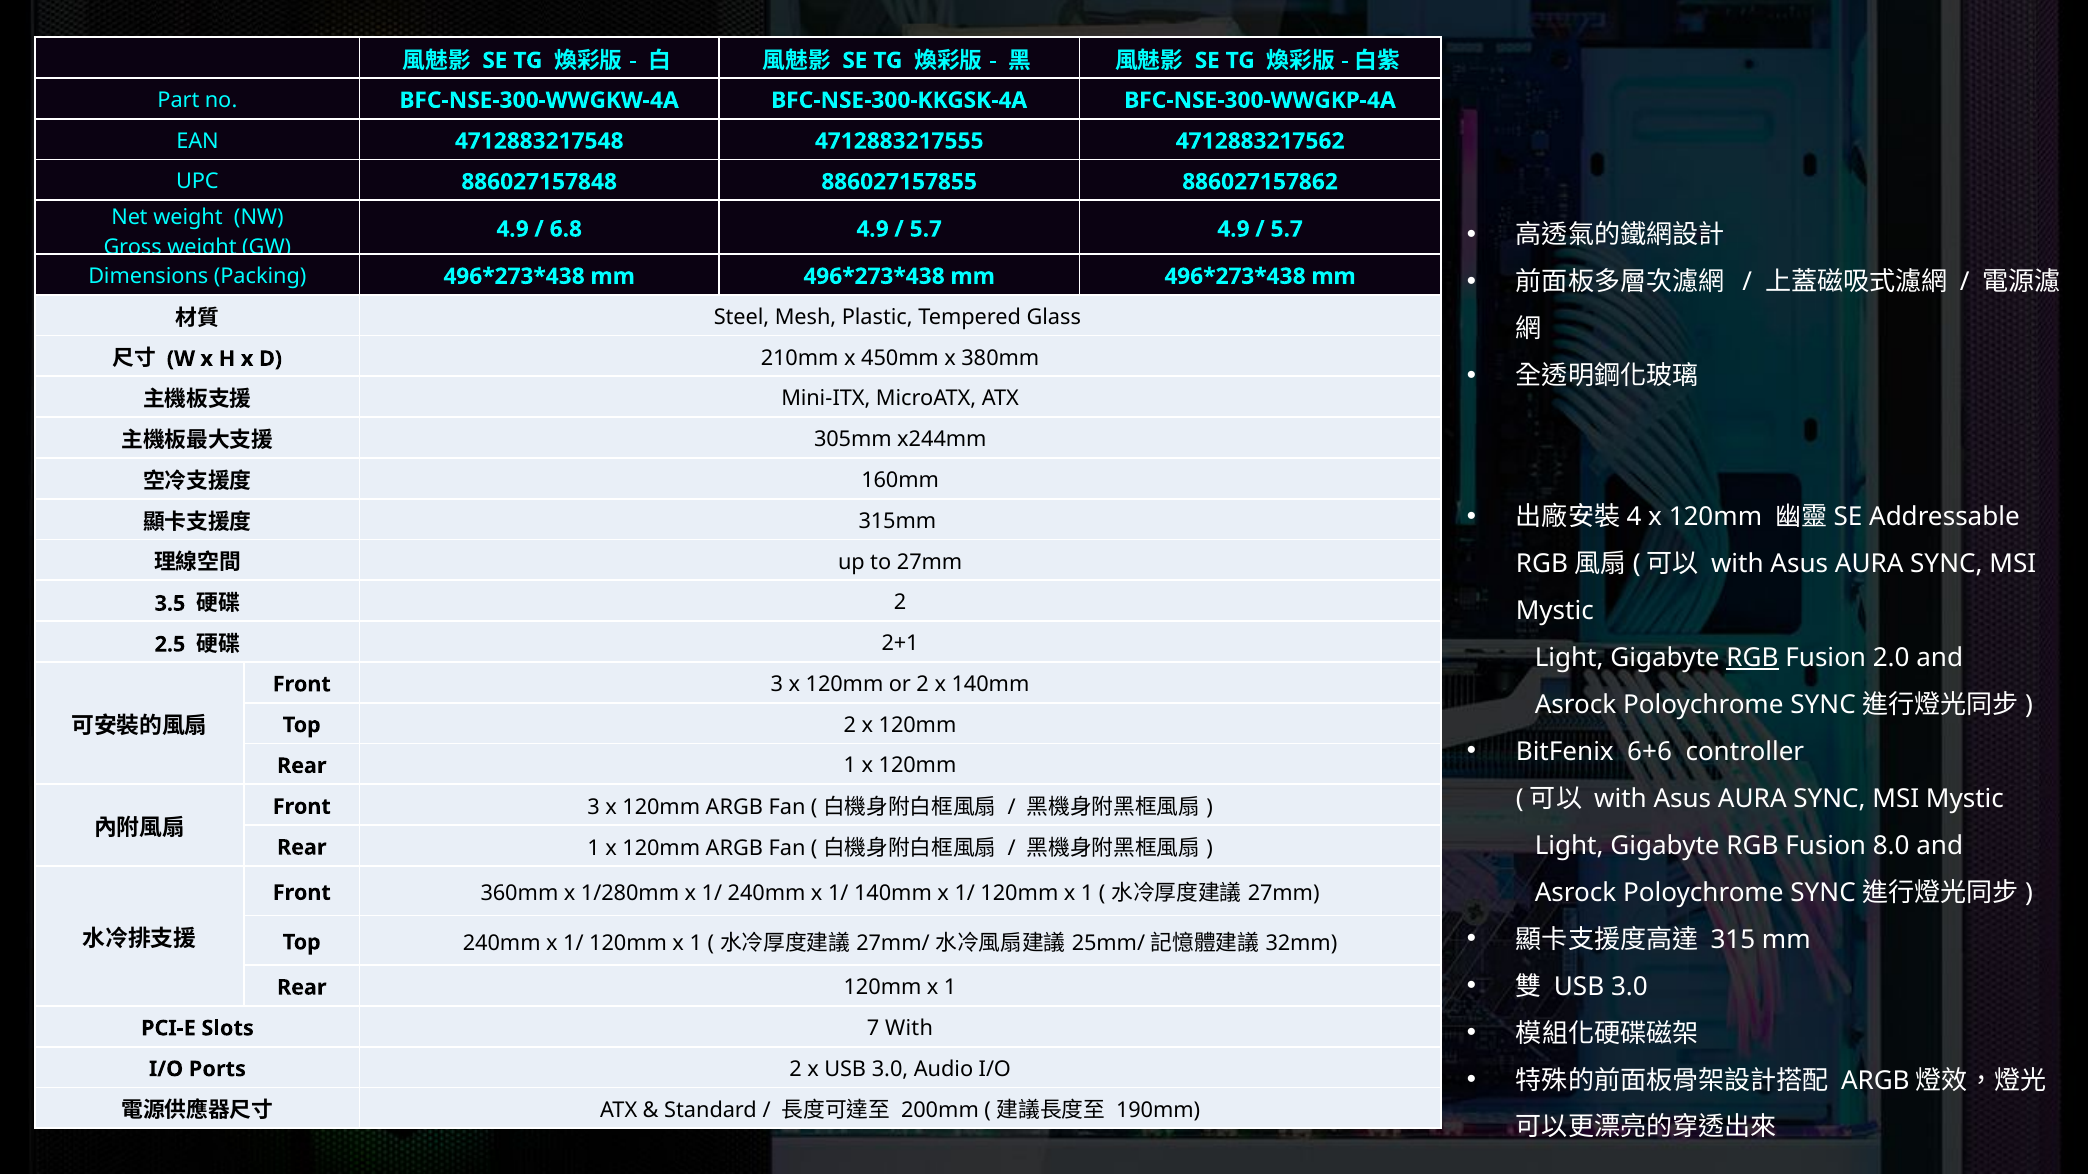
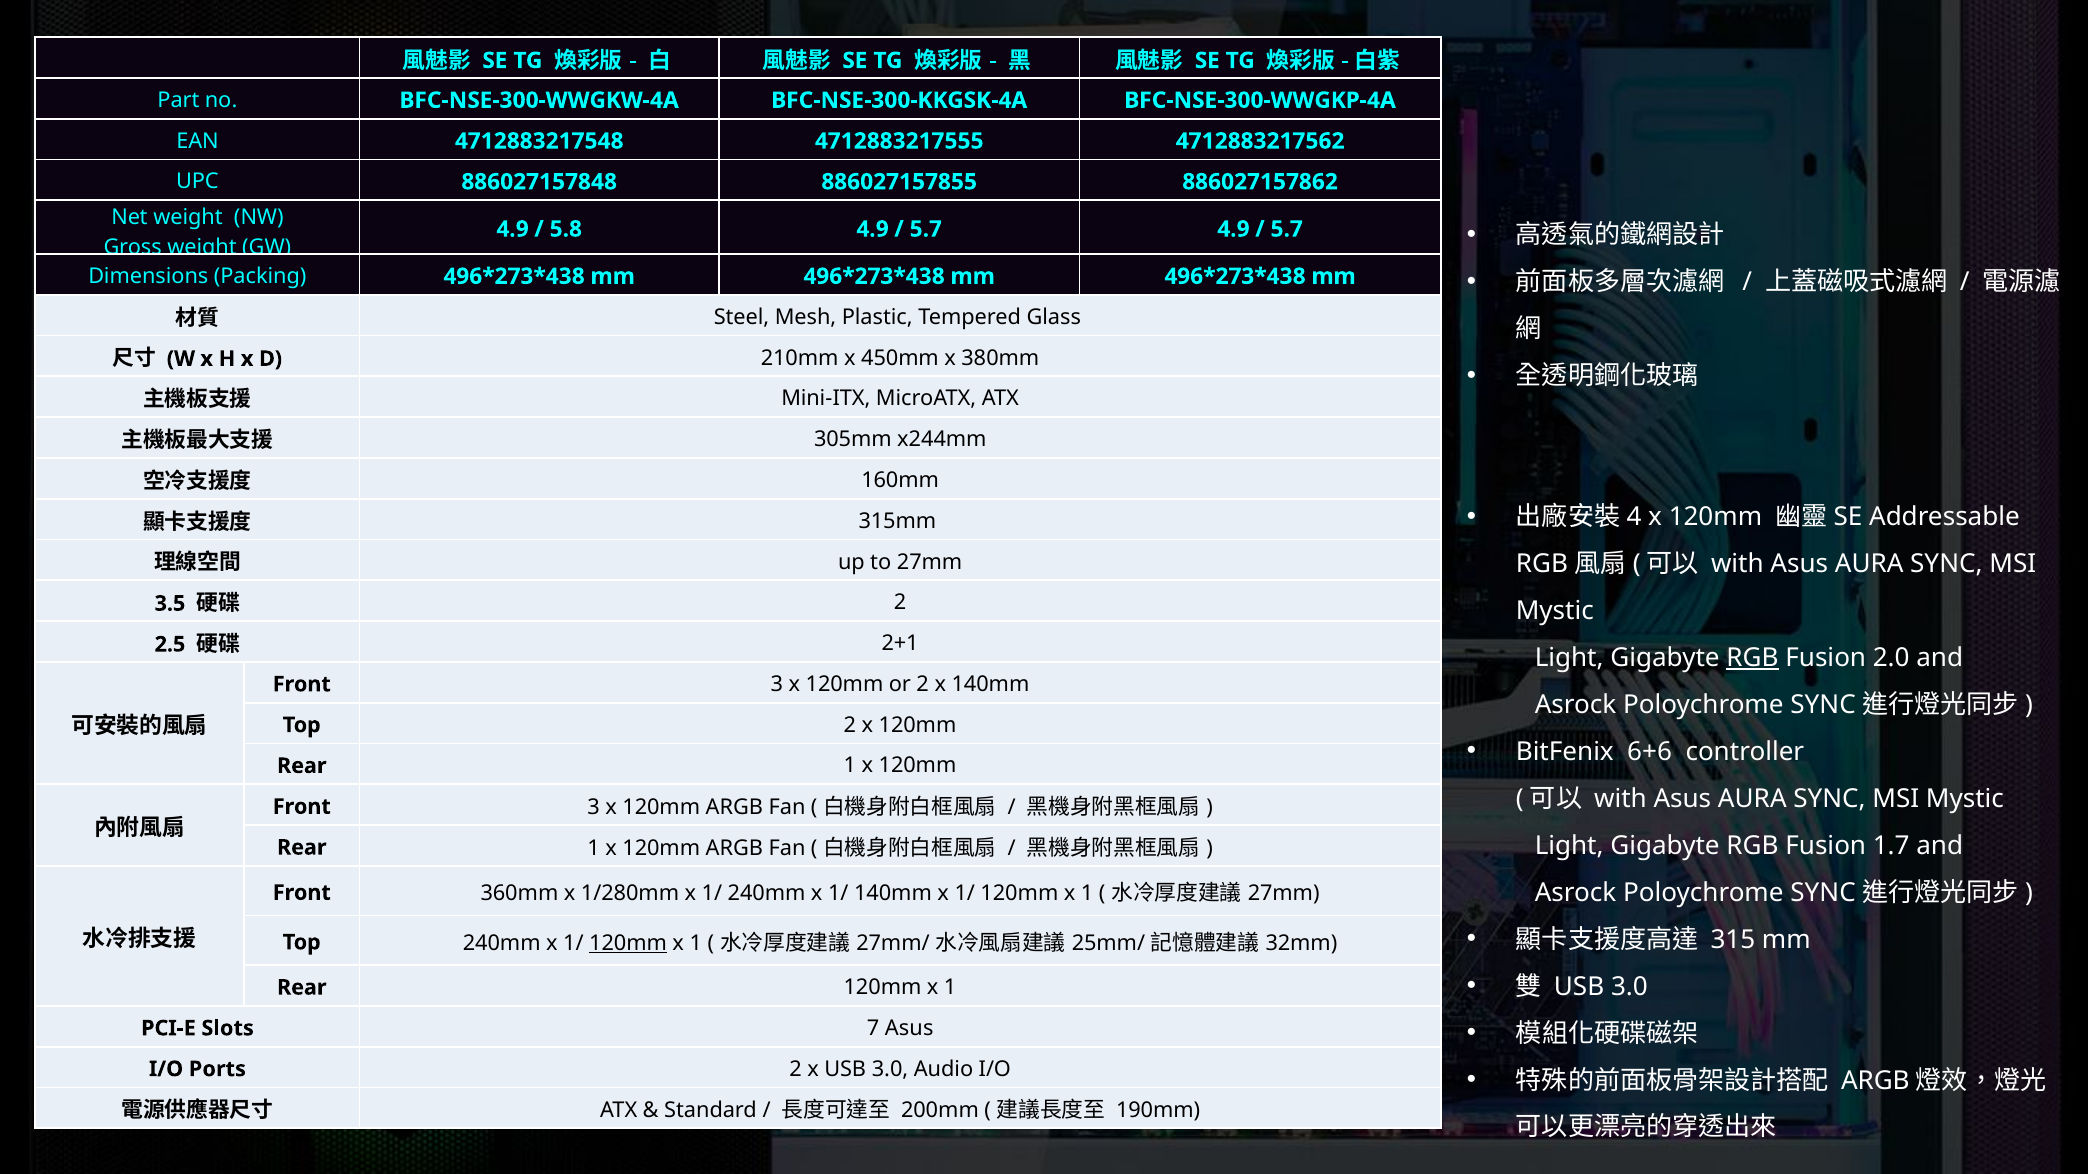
6.8: 6.8 -> 5.8
8.0: 8.0 -> 1.7
120mm at (628, 944) underline: none -> present
7 With: With -> Asus
